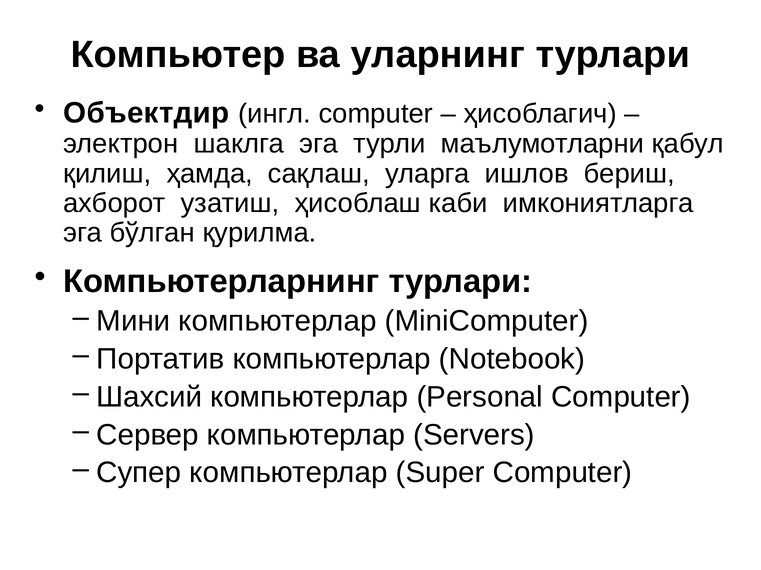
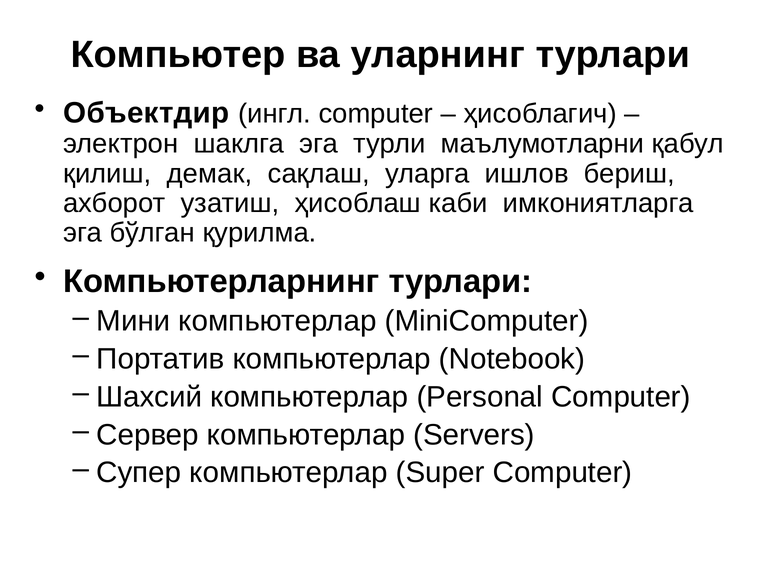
ҳамда: ҳамда -> демак
